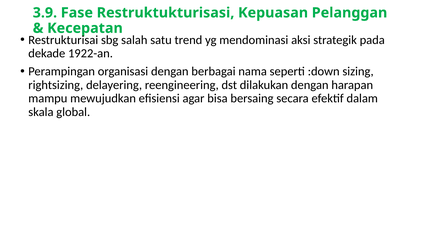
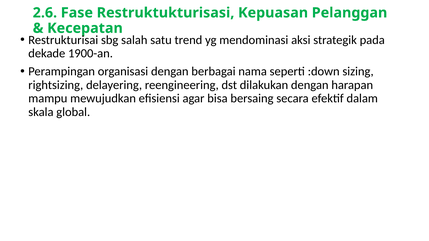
3.9: 3.9 -> 2.6
1922-an: 1922-an -> 1900-an
